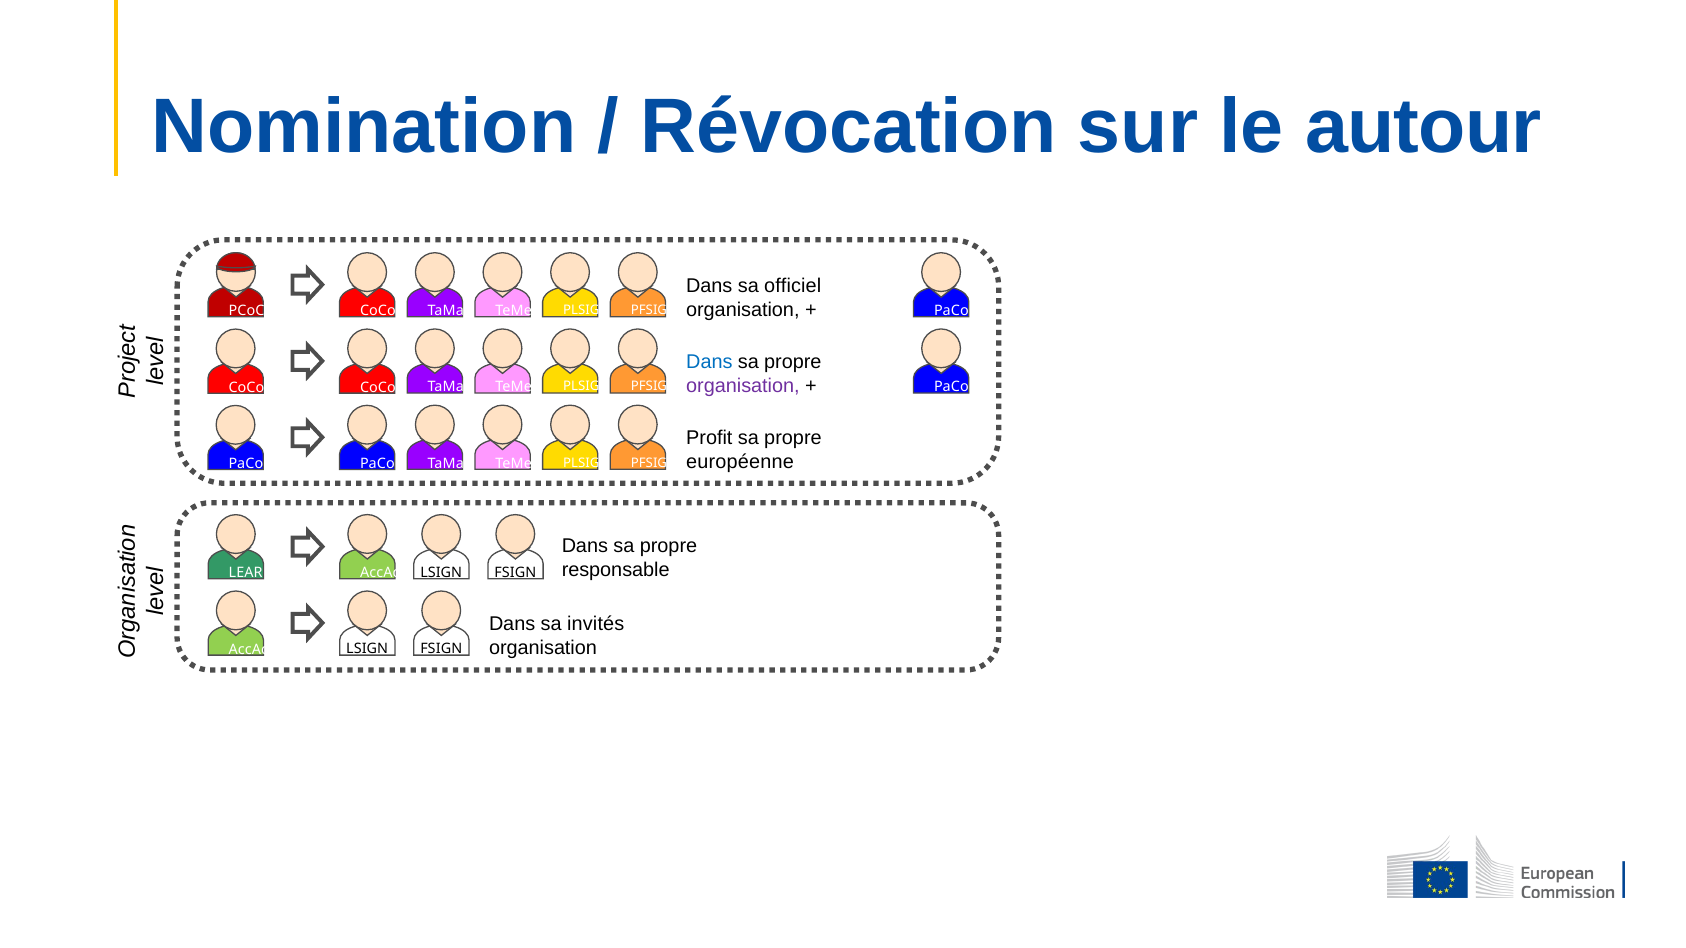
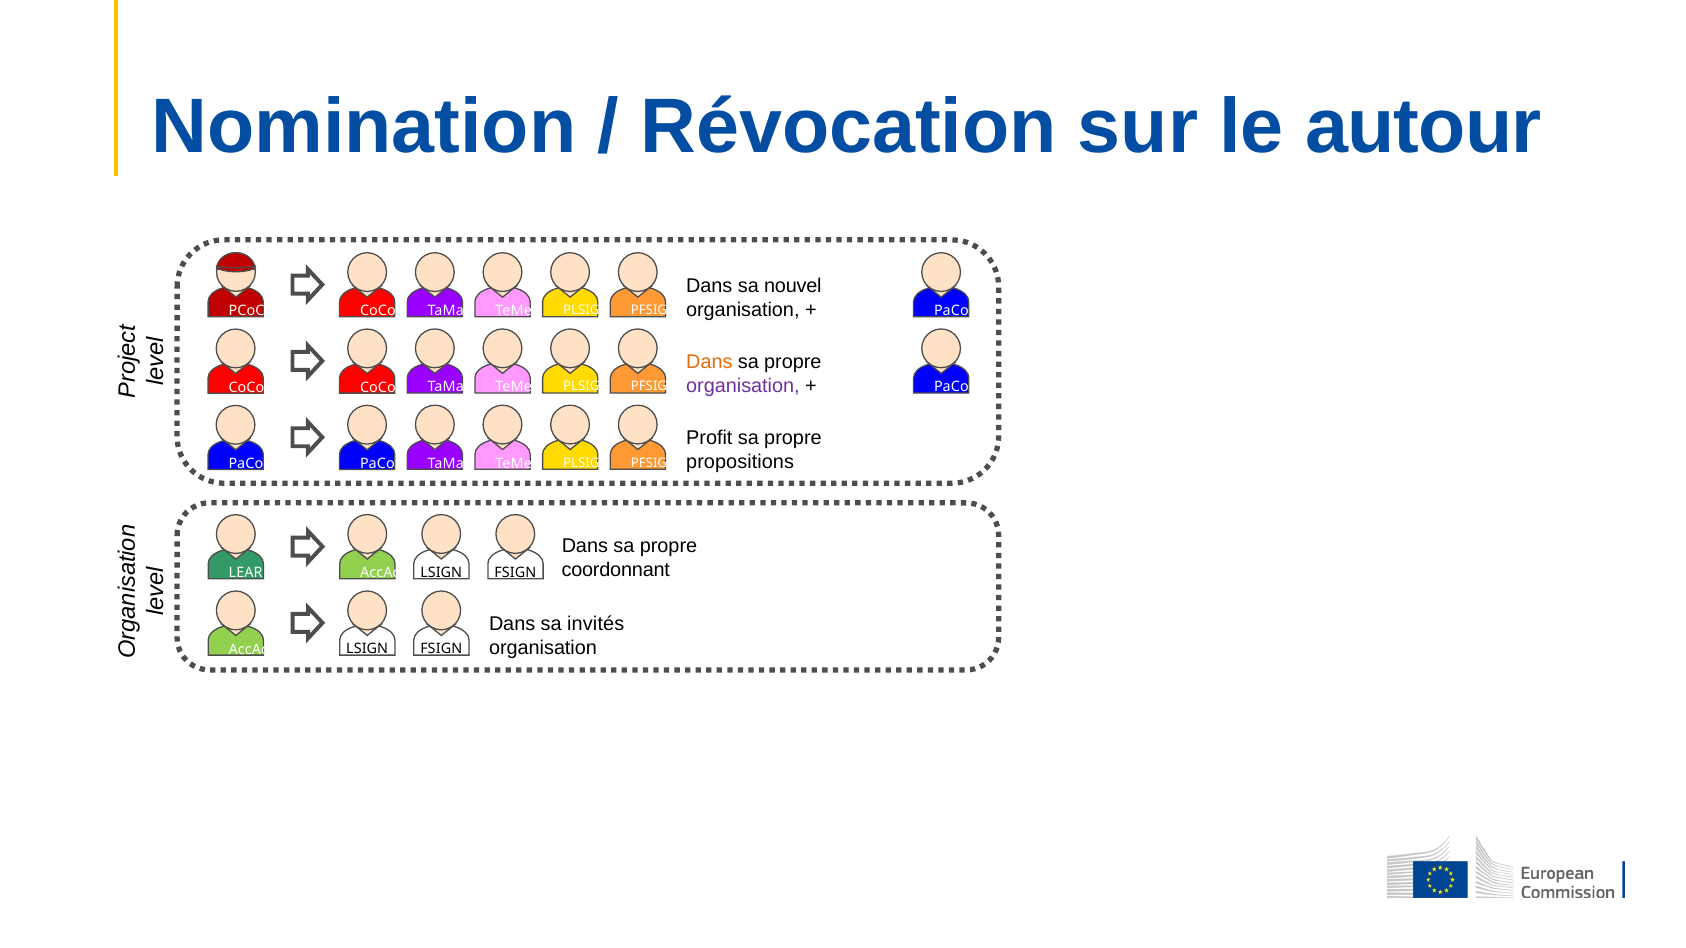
officiel: officiel -> nouvel
Dans at (709, 362) colour: blue -> orange
européenne: européenne -> propositions
responsable: responsable -> coordonnant
